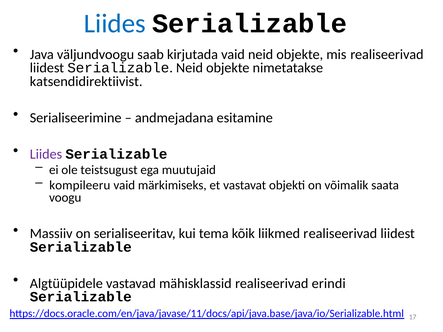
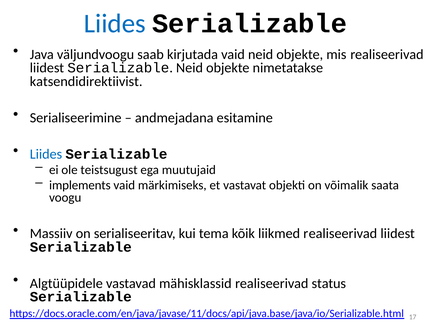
Liides at (46, 154) colour: purple -> blue
kompileeru: kompileeru -> implements
erindi: erindi -> status
